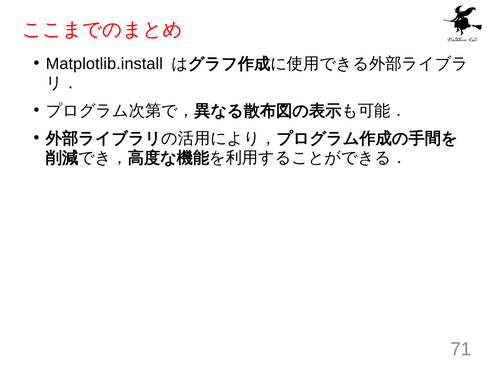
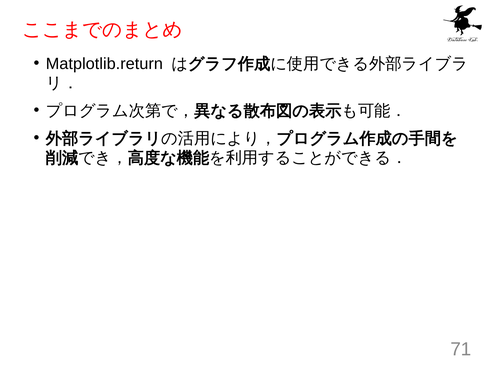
Matplotlib.install: Matplotlib.install -> Matplotlib.return
